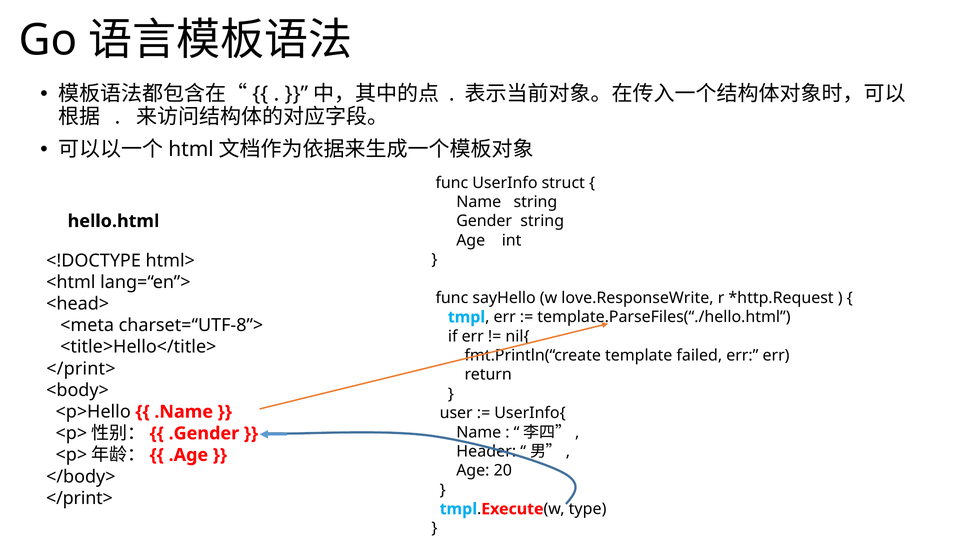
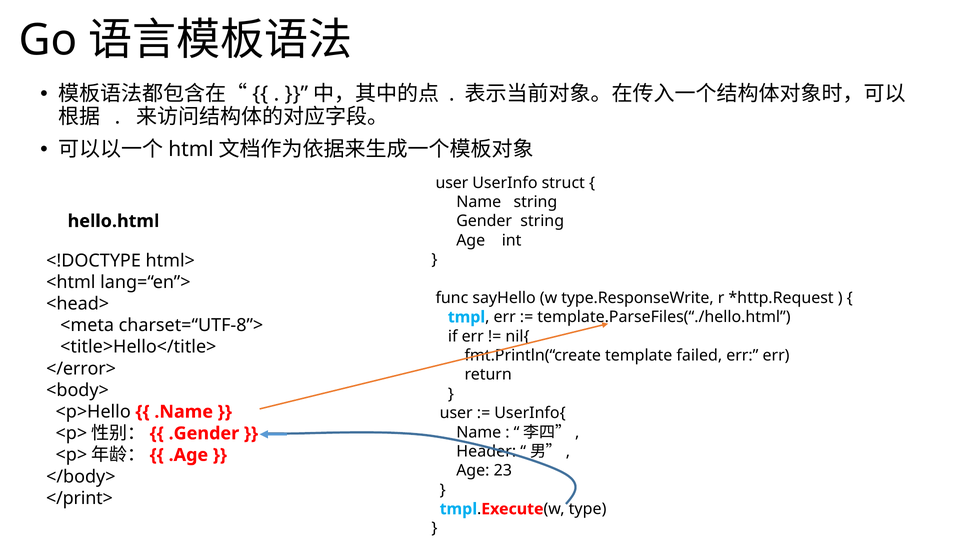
func at (452, 183): func -> user
love.ResponseWrite: love.ResponseWrite -> type.ResponseWrite
</print> at (81, 369): </print> -> </error>
20: 20 -> 23
